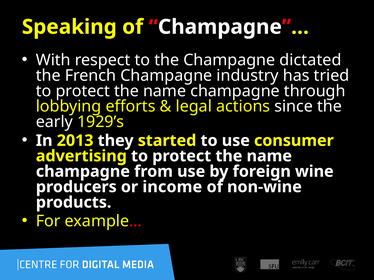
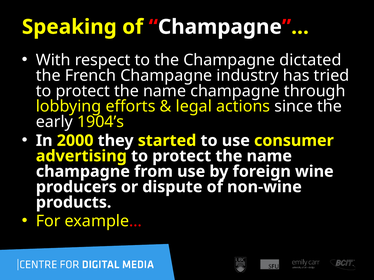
1929’s: 1929’s -> 1904’s
2013: 2013 -> 2000
income: income -> dispute
